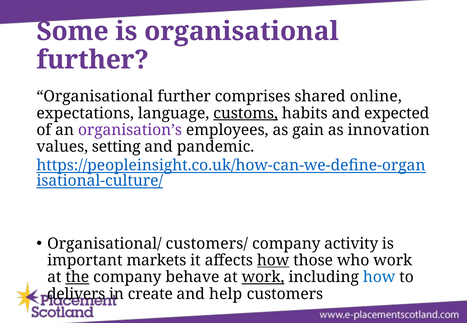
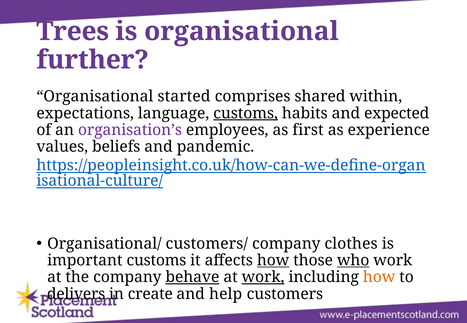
Some: Some -> Trees
further at (184, 97): further -> started
online: online -> within
gain: gain -> first
innovation: innovation -> experience
setting: setting -> beliefs
activity: activity -> clothes
important markets: markets -> customs
who underline: none -> present
the underline: present -> none
behave underline: none -> present
how at (379, 277) colour: blue -> orange
